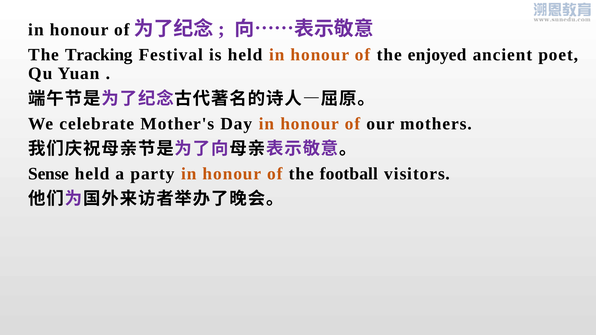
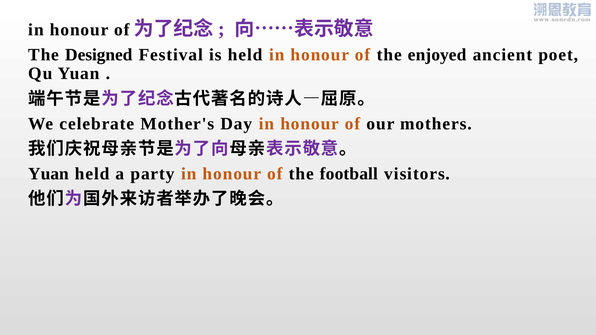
Tracking: Tracking -> Designed
Sense at (49, 174): Sense -> Yuan
